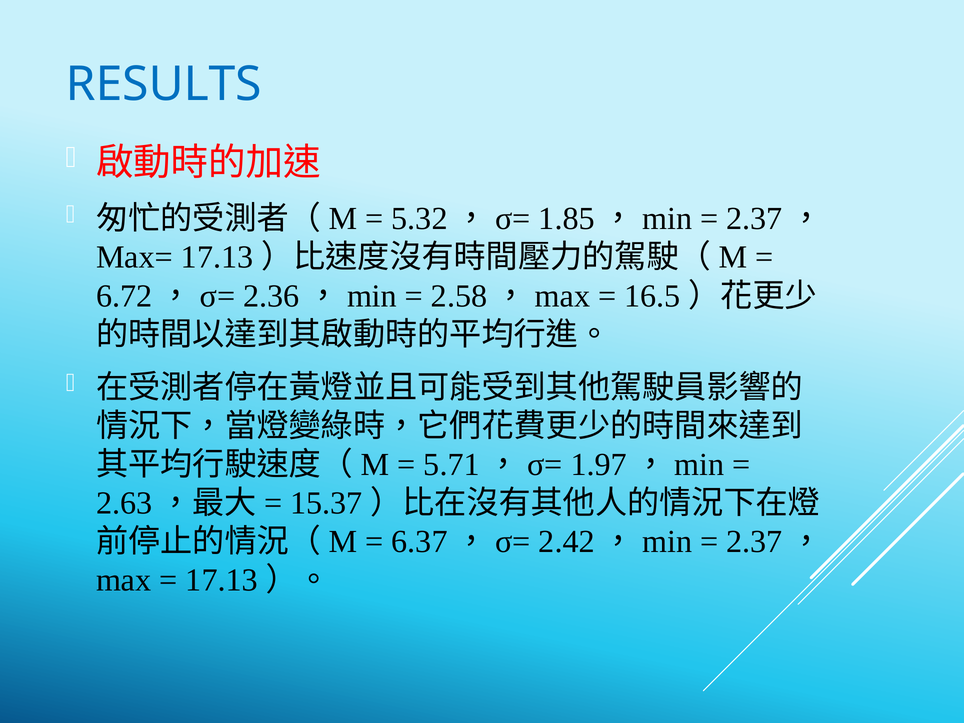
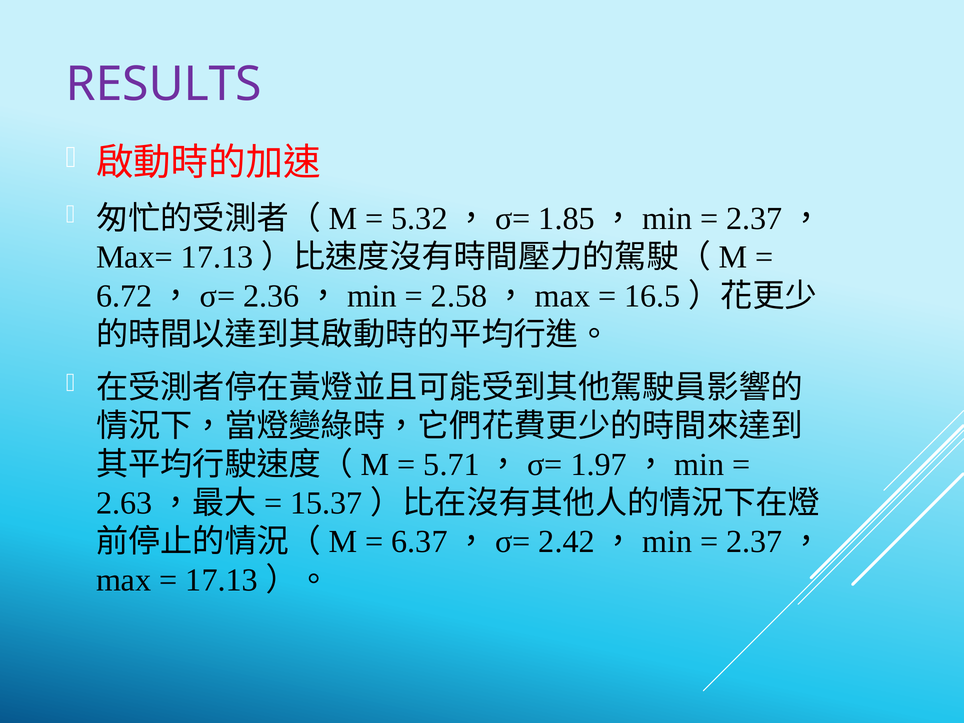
RESULTS colour: blue -> purple
